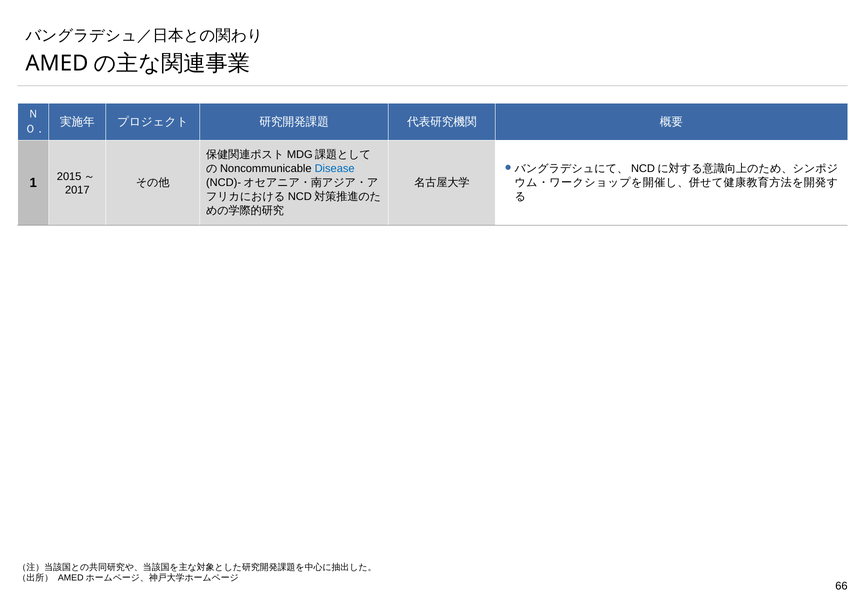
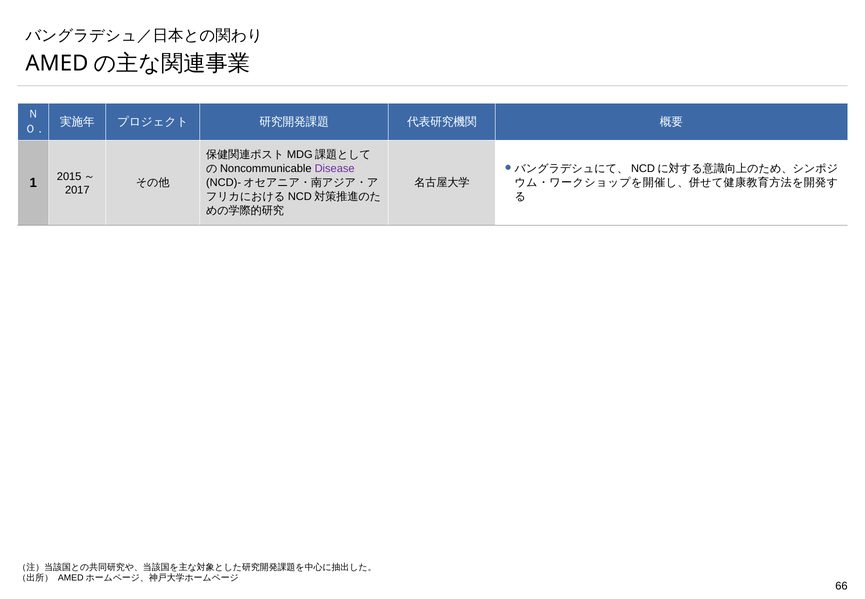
Disease colour: blue -> purple
